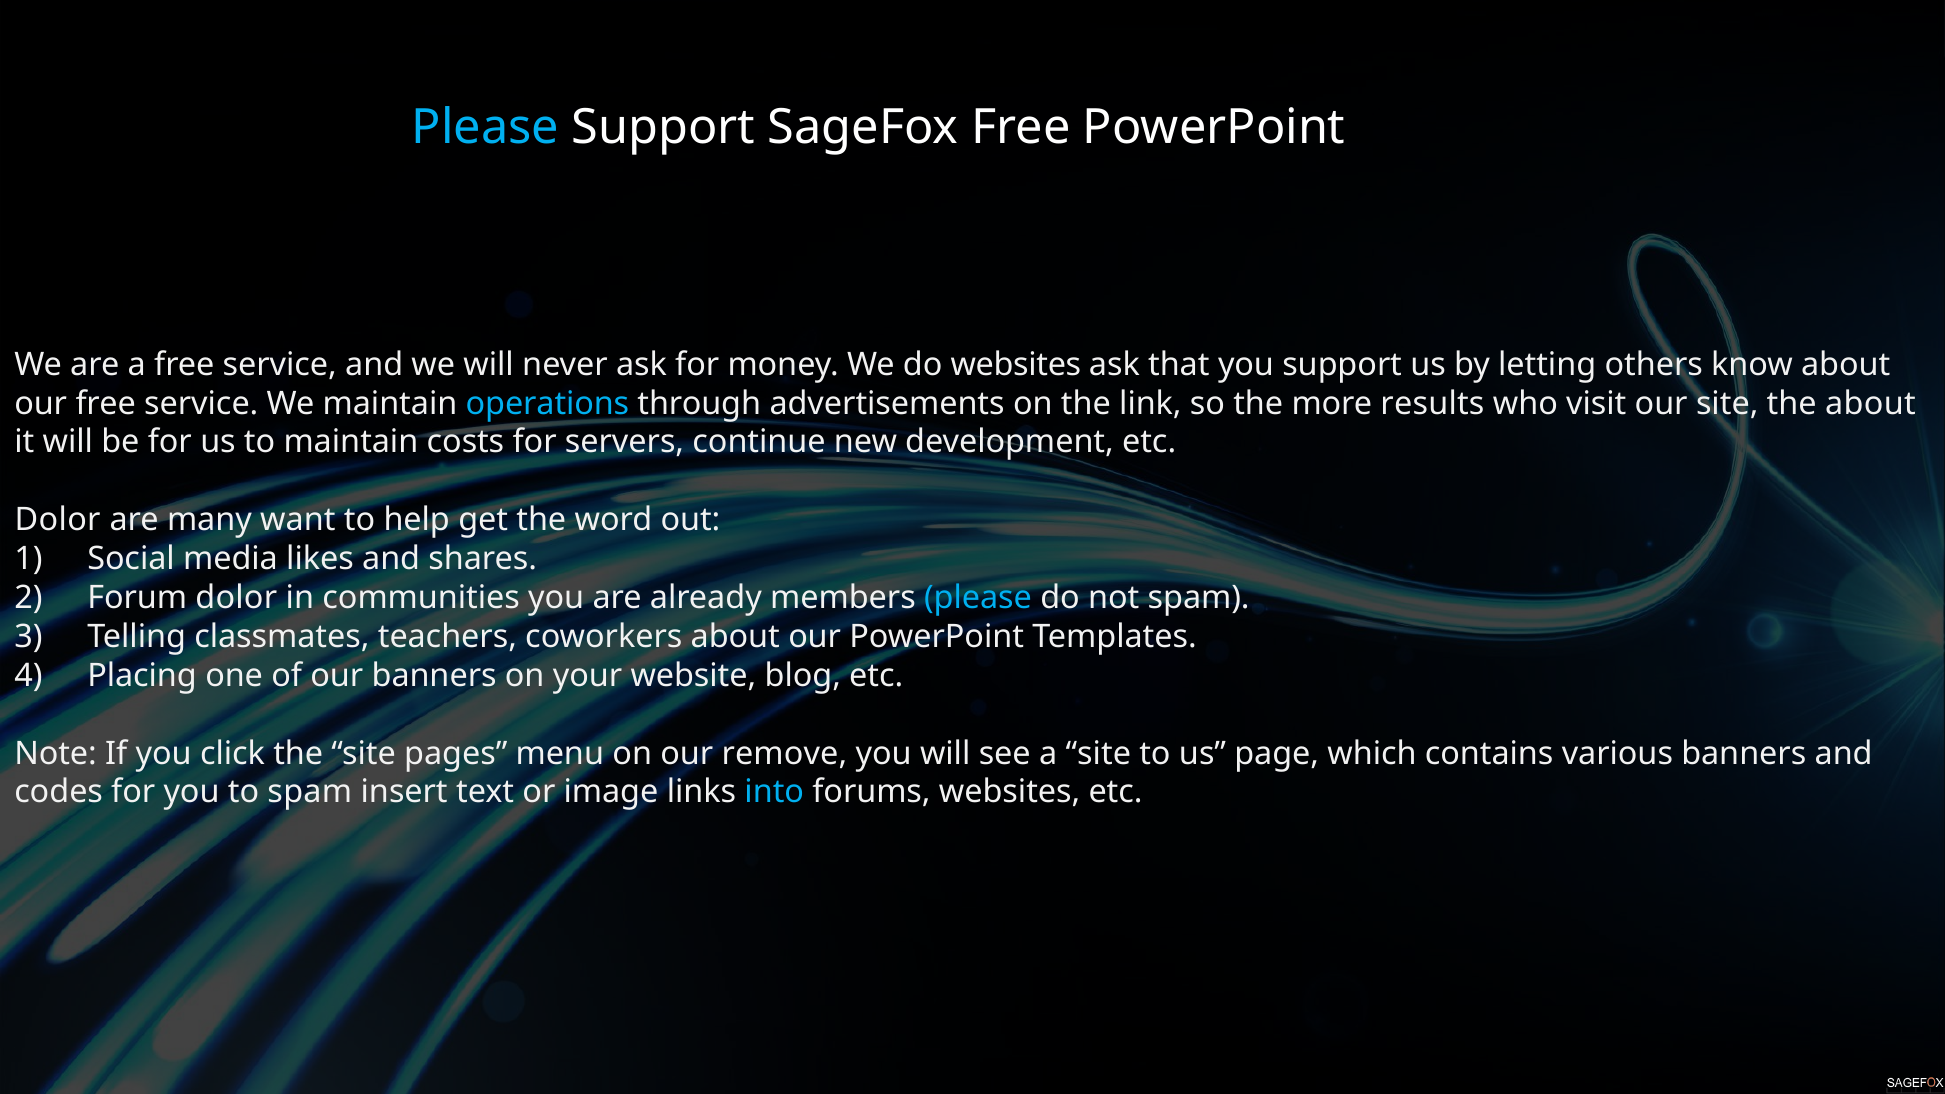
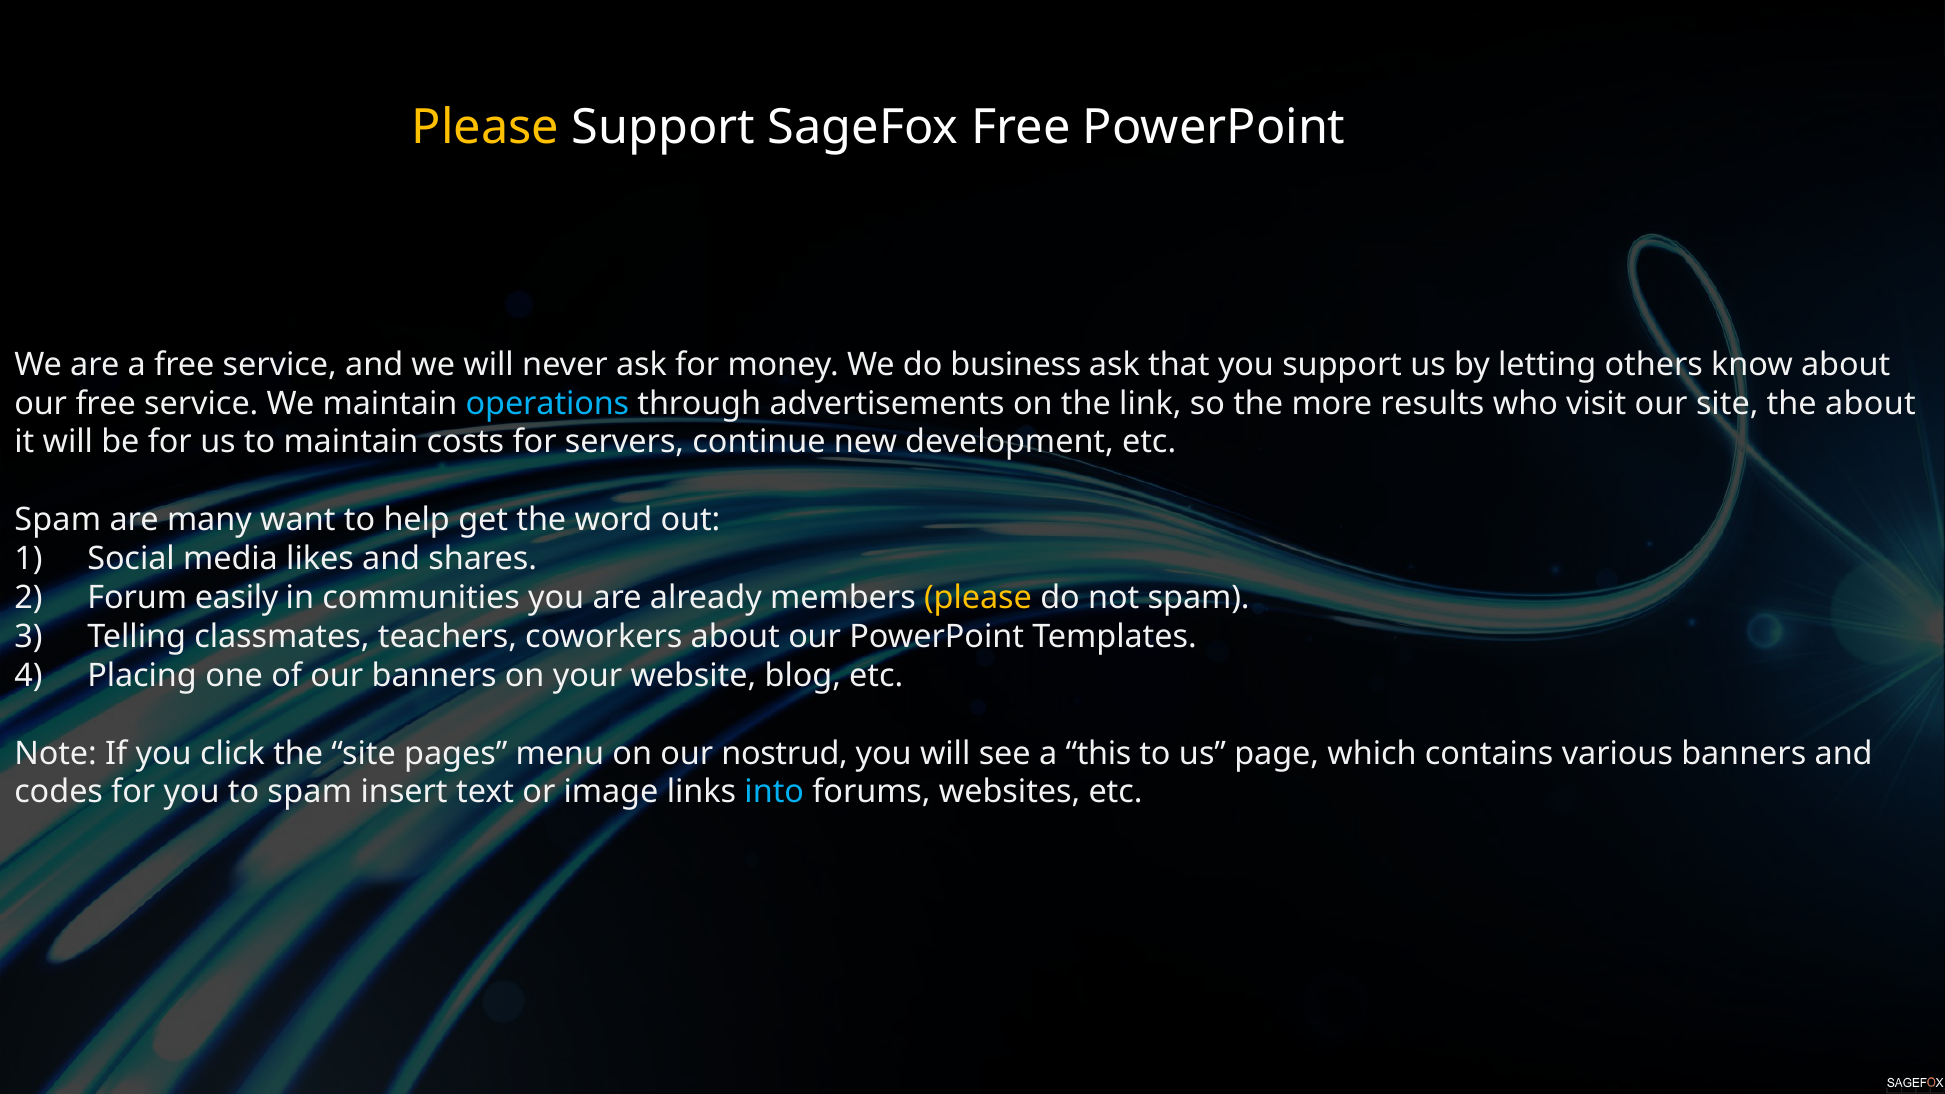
Please at (485, 127) colour: light blue -> yellow
do websites: websites -> business
Dolor at (58, 520): Dolor -> Spam
Forum dolor: dolor -> easily
please at (978, 598) colour: light blue -> yellow
remove: remove -> nostrud
a site: site -> this
